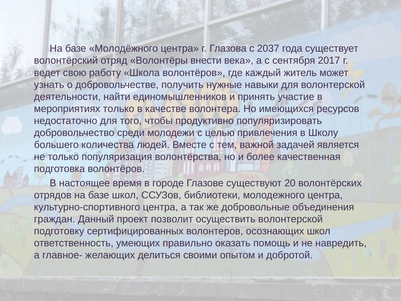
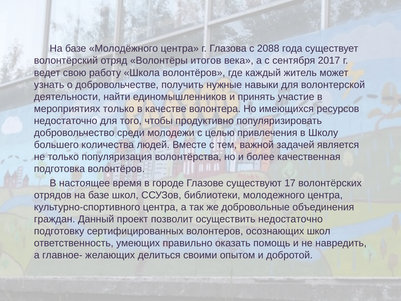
2037: 2037 -> 2088
внести: внести -> итогов
20: 20 -> 17
осуществить волонтерской: волонтерской -> недостаточно
